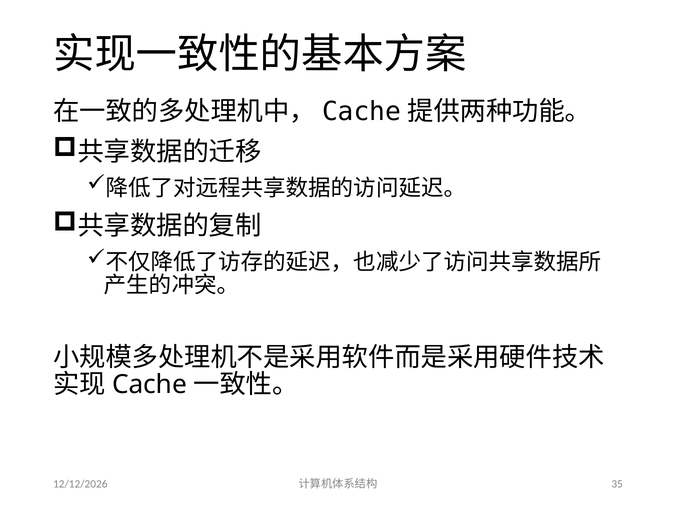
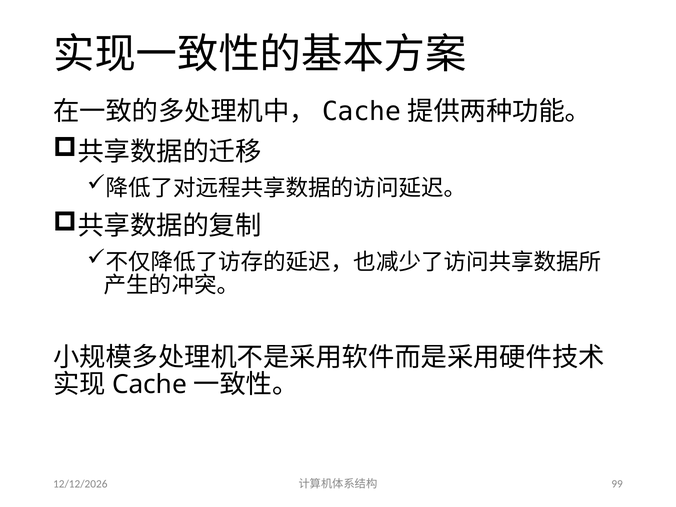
35: 35 -> 99
